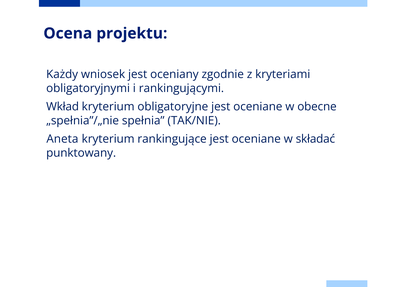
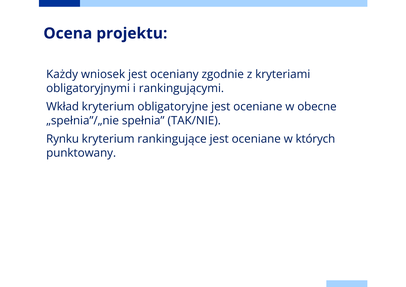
Aneta: Aneta -> Rynku
składać: składać -> których
